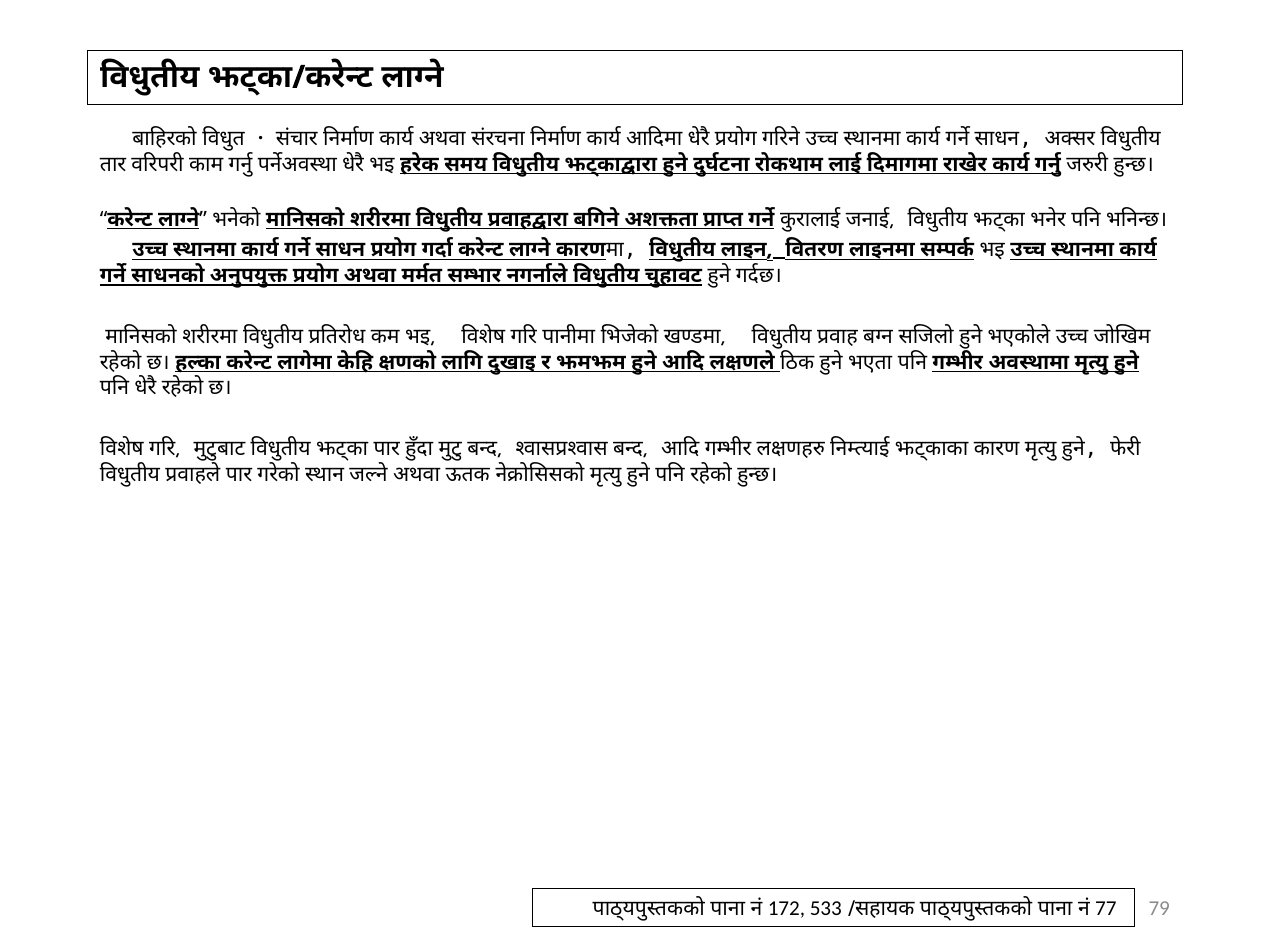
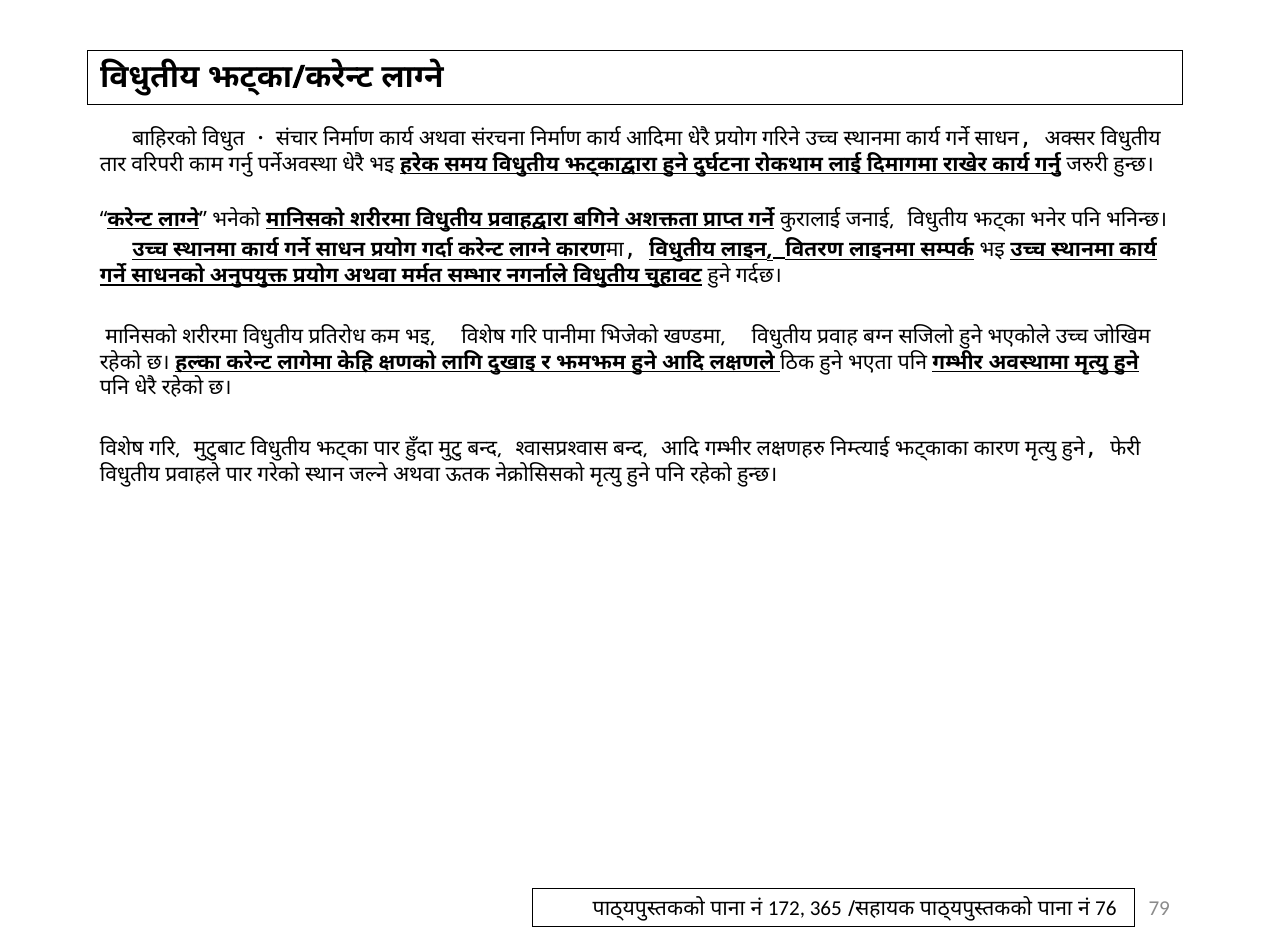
533: 533 -> 365
77: 77 -> 76
